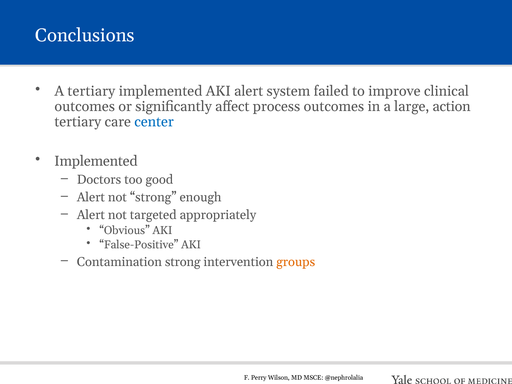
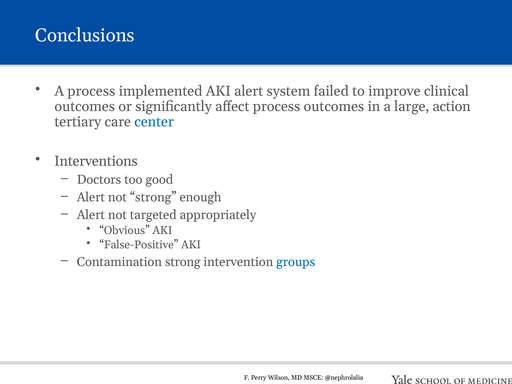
A tertiary: tertiary -> process
Implemented at (96, 161): Implemented -> Interventions
groups colour: orange -> blue
